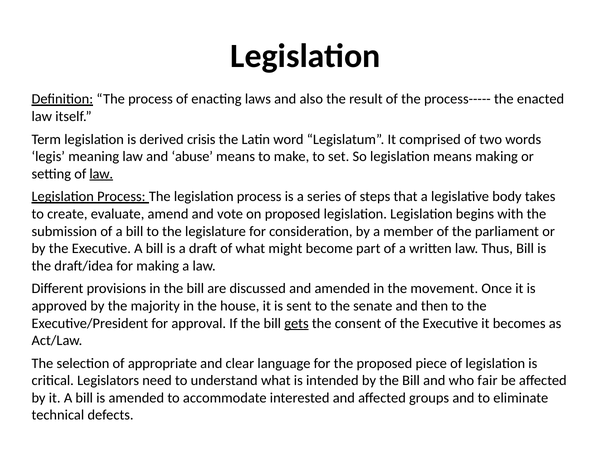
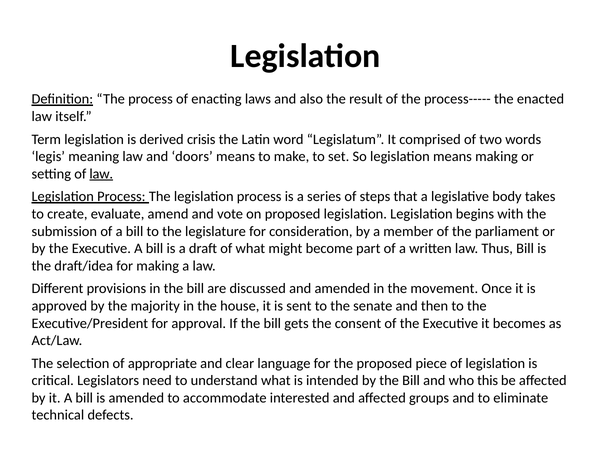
abuse: abuse -> doors
gets underline: present -> none
fair: fair -> this
